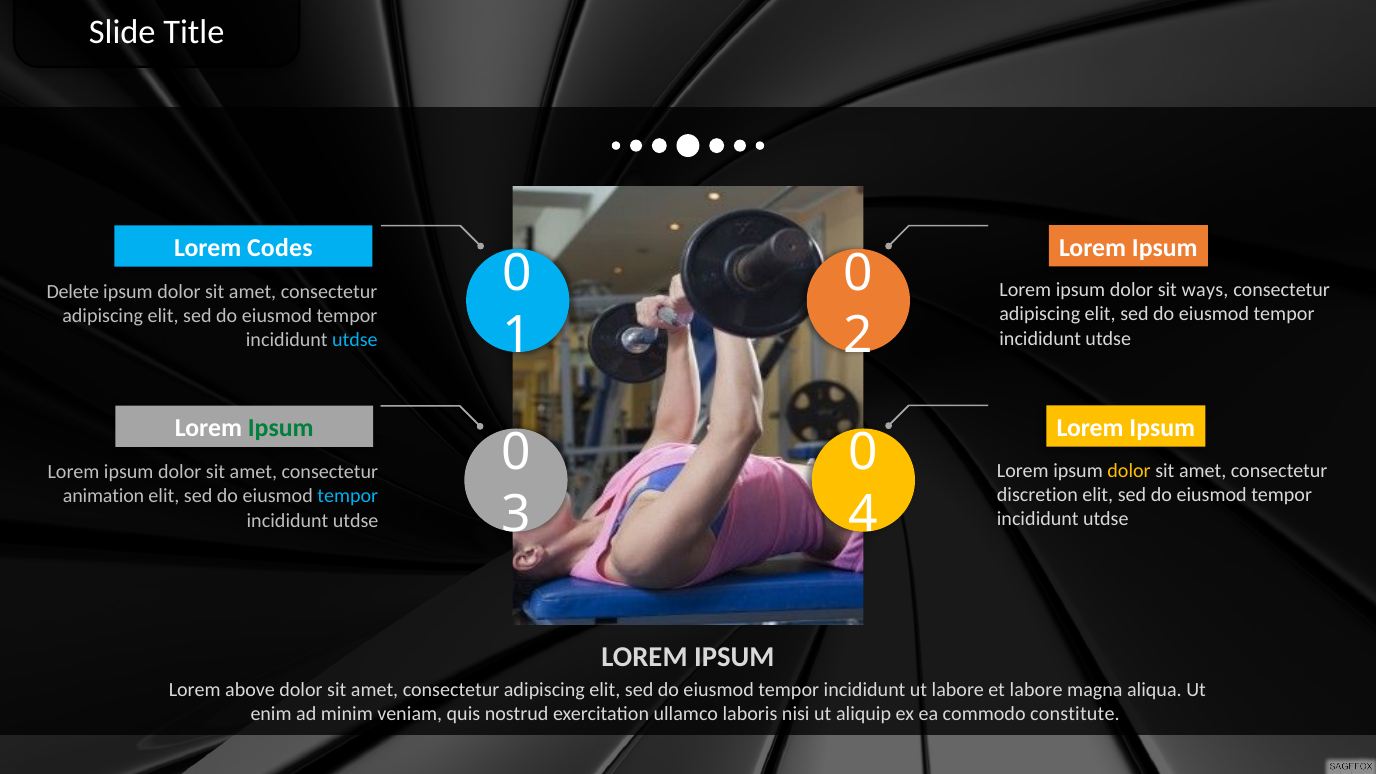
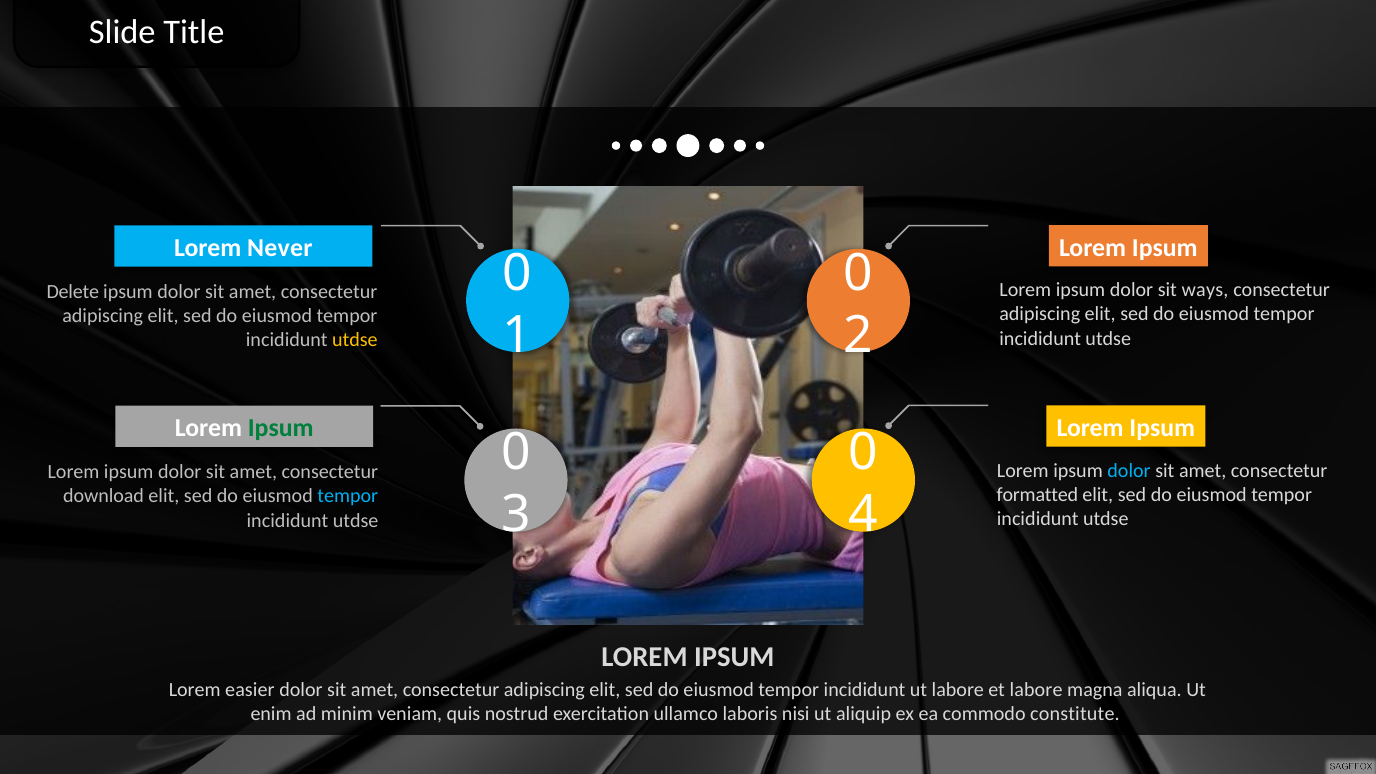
Codes: Codes -> Never
utdse at (355, 340) colour: light blue -> yellow
dolor at (1129, 471) colour: yellow -> light blue
discretion: discretion -> formatted
animation: animation -> download
above: above -> easier
